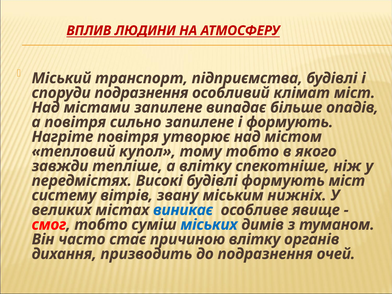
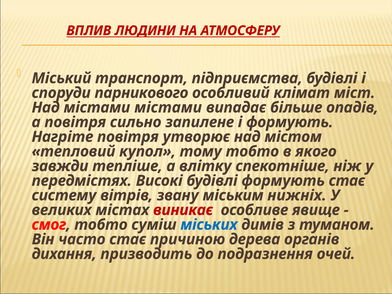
споруди подразнення: подразнення -> парникового
містами запилене: запилене -> містами
формують міст: міст -> стає
виникає colour: blue -> red
причиною влітку: влітку -> дерева
